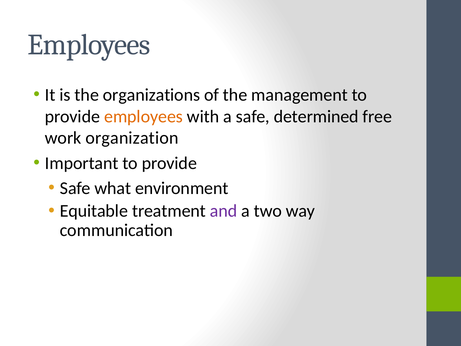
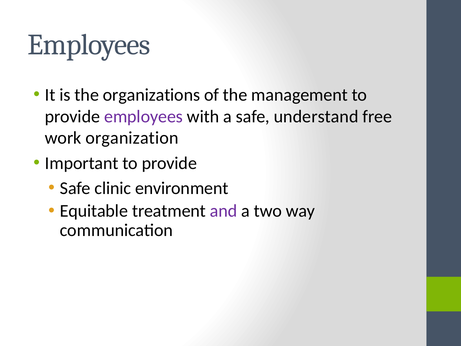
employees at (144, 116) colour: orange -> purple
determined: determined -> understand
what: what -> clinic
